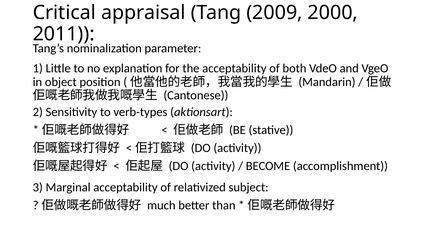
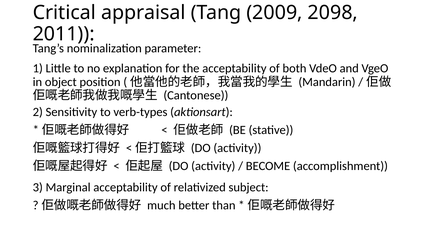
2000: 2000 -> 2098
